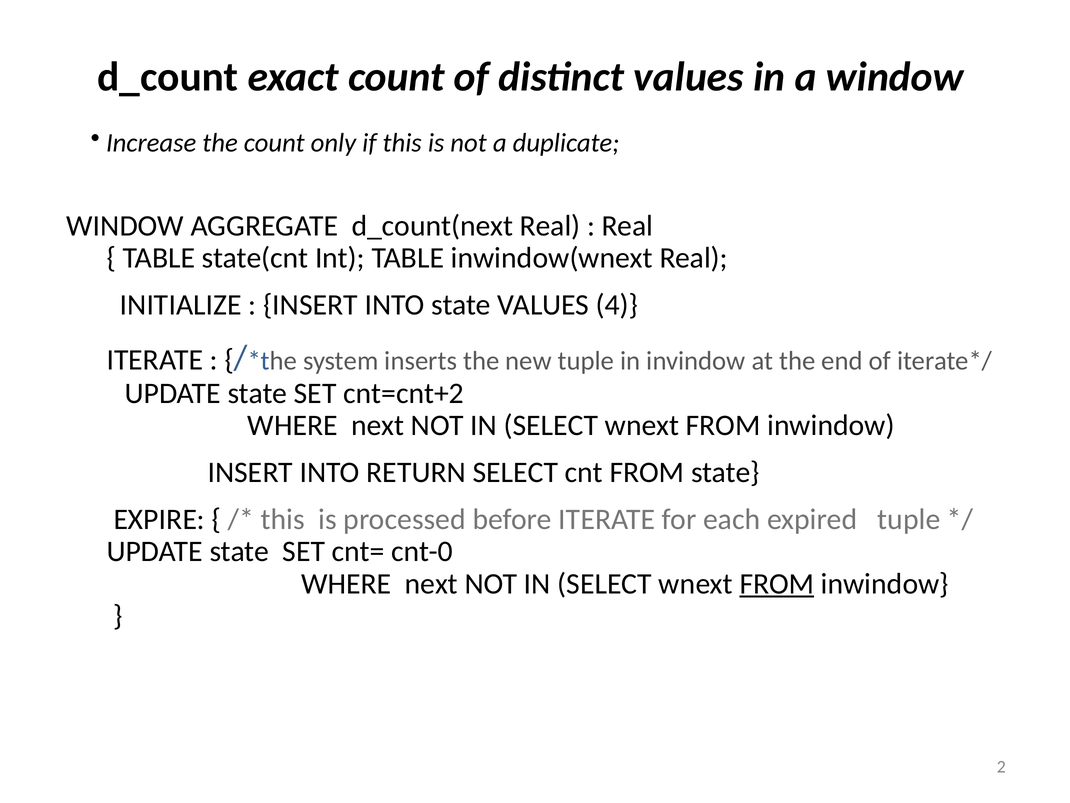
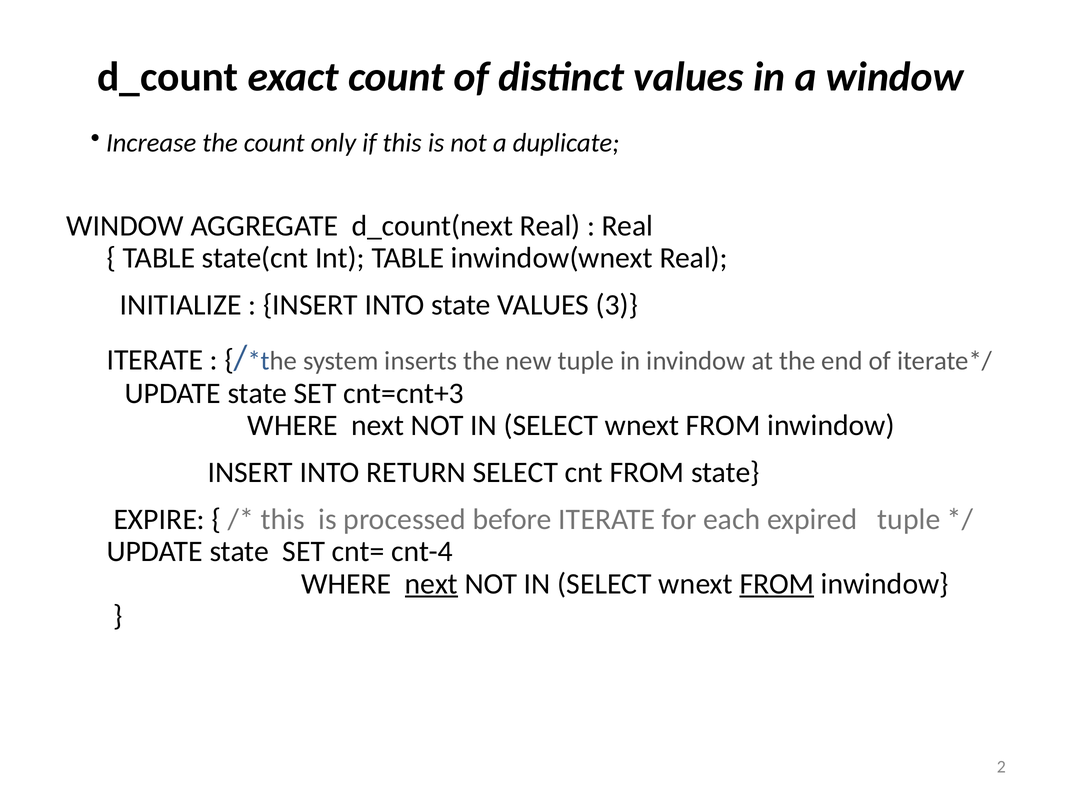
4: 4 -> 3
cnt=cnt+2: cnt=cnt+2 -> cnt=cnt+3
cnt-0: cnt-0 -> cnt-4
next at (431, 583) underline: none -> present
